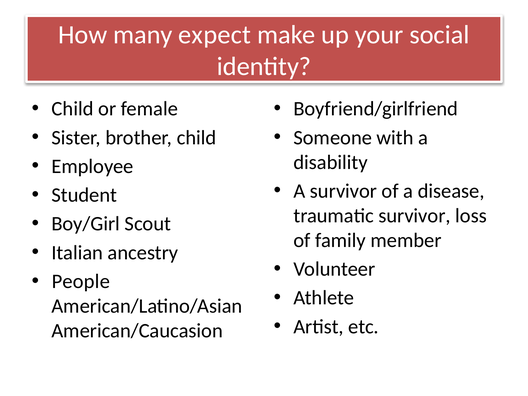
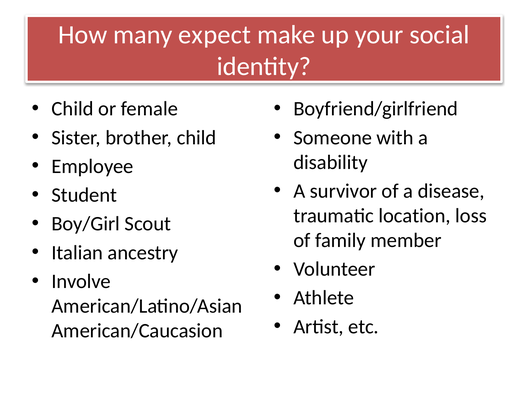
traumatic survivor: survivor -> location
People: People -> Involve
